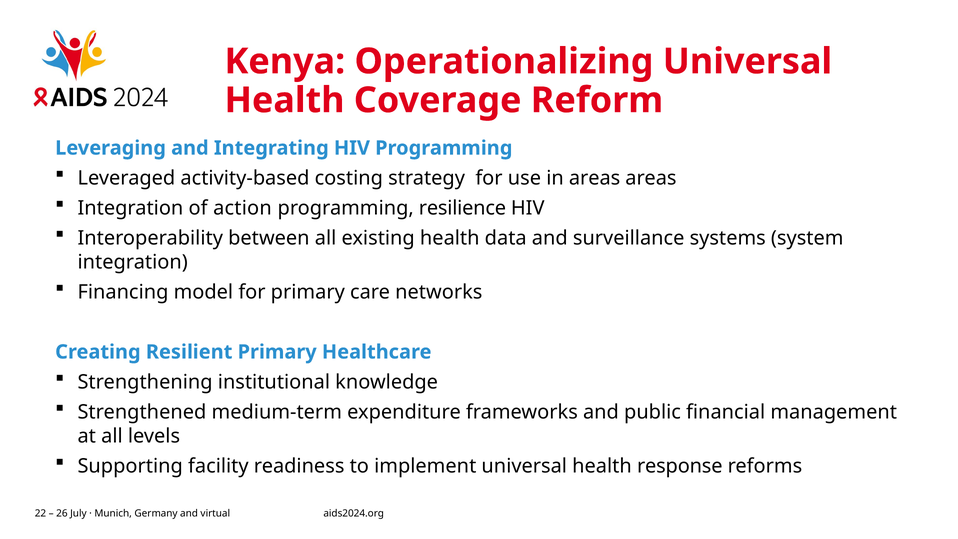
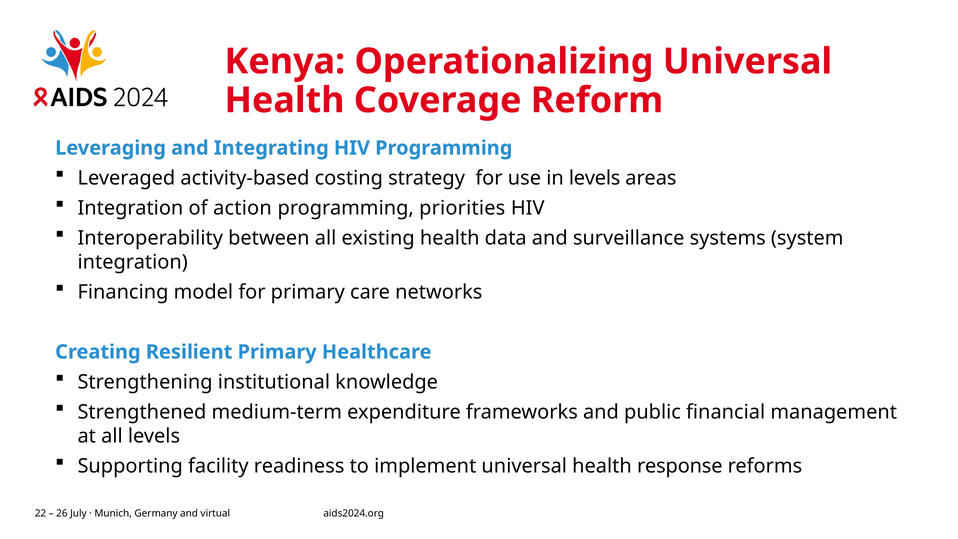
in areas: areas -> levels
resilience: resilience -> priorities
